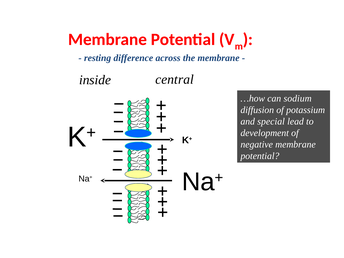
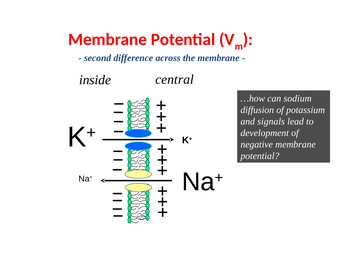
resting: resting -> second
special: special -> signals
